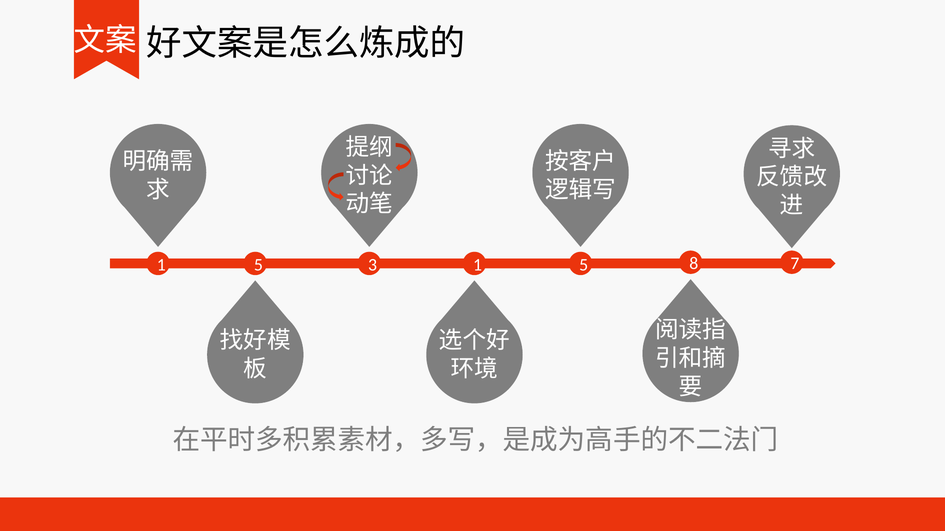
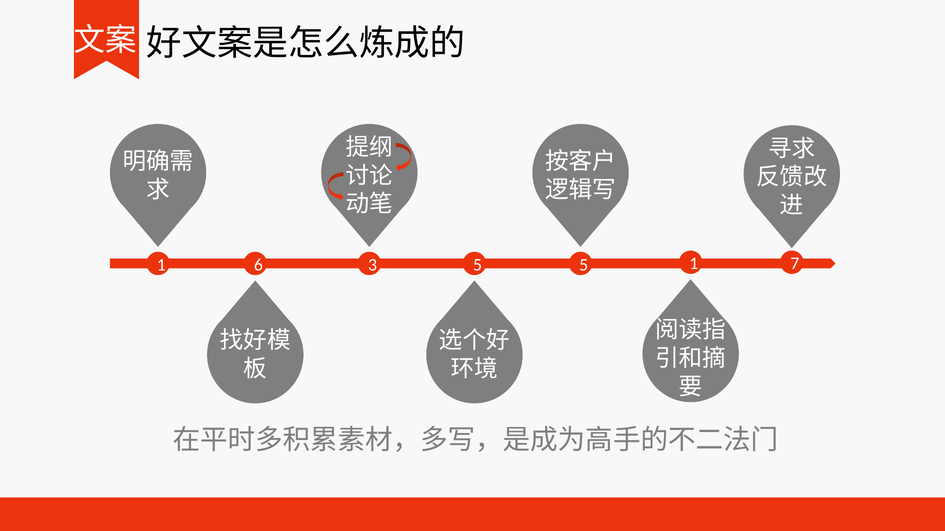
5 at (258, 265): 5 -> 6
3 1: 1 -> 5
5 8: 8 -> 1
